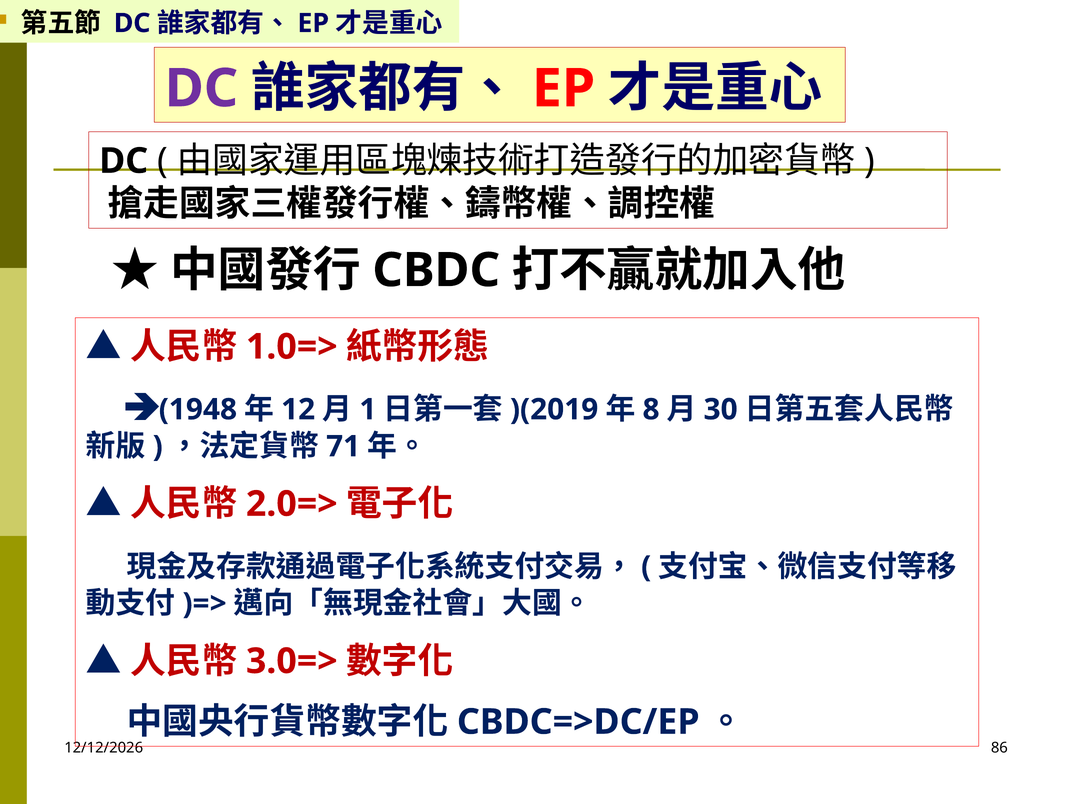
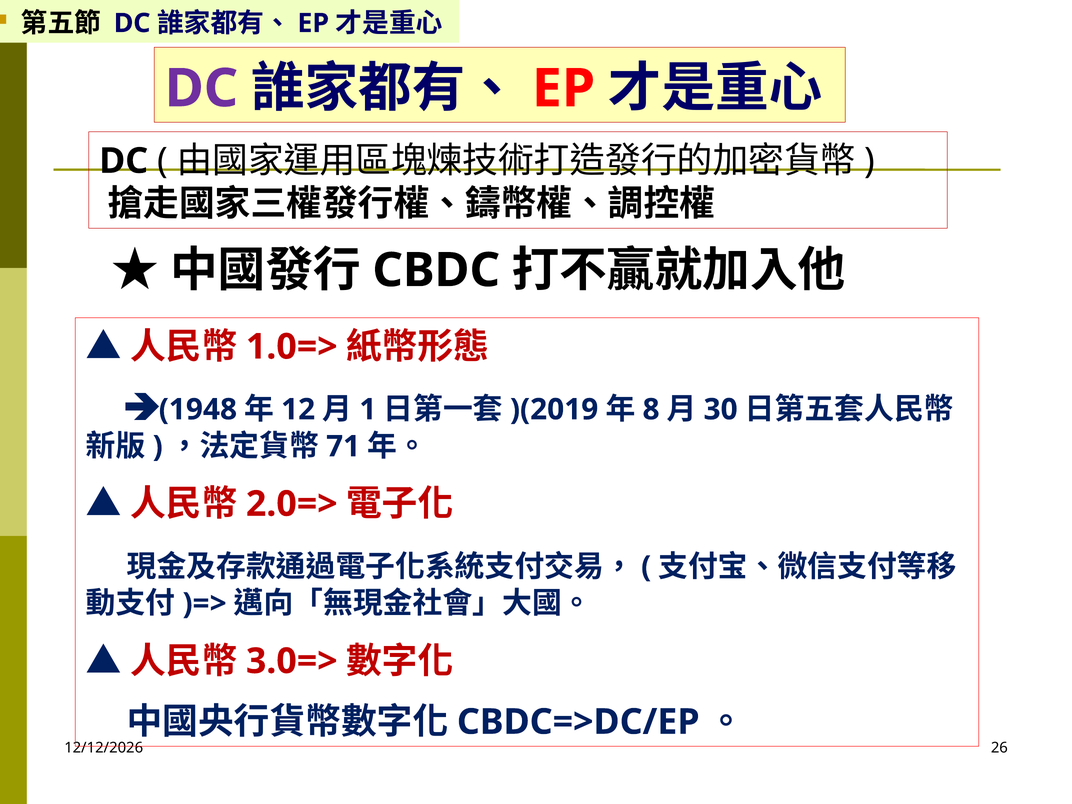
86: 86 -> 26
